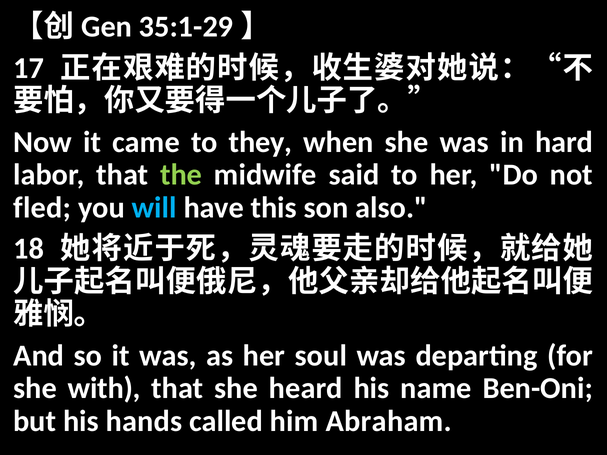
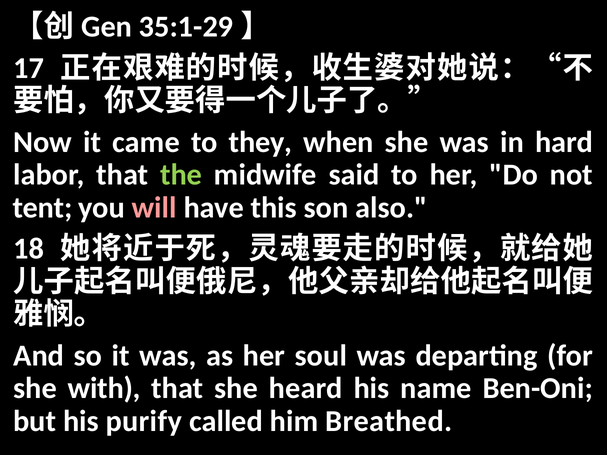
fled: fled -> tent
will colour: light blue -> pink
hands: hands -> purify
Abraham: Abraham -> Breathed
